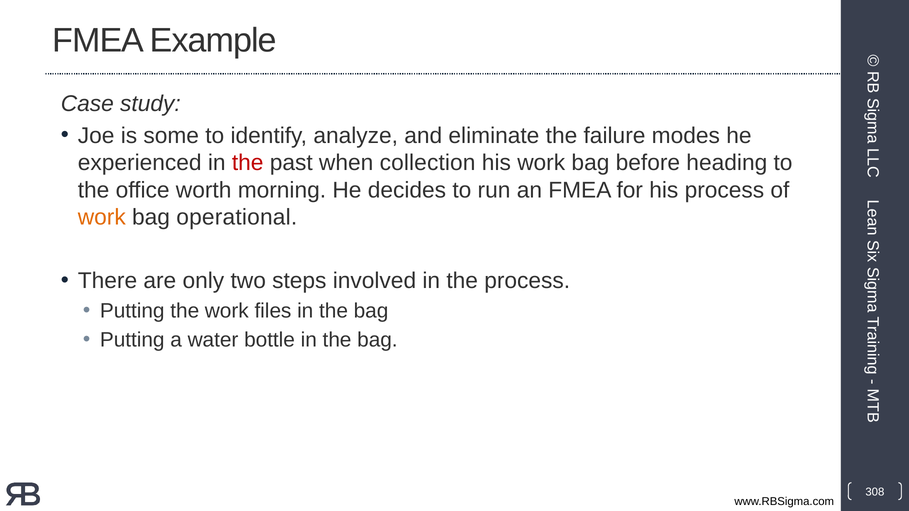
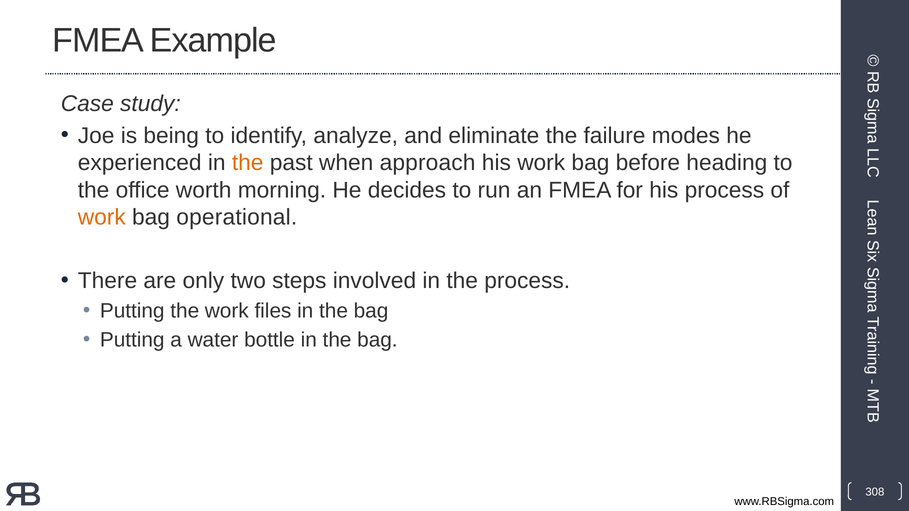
some: some -> being
the at (248, 163) colour: red -> orange
collection: collection -> approach
